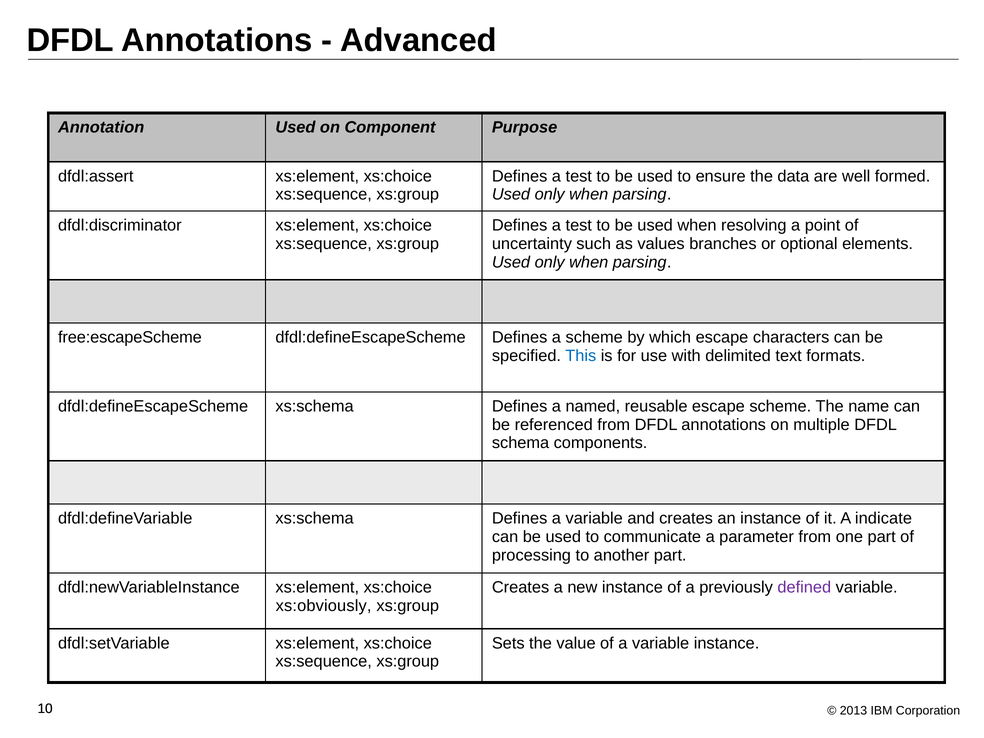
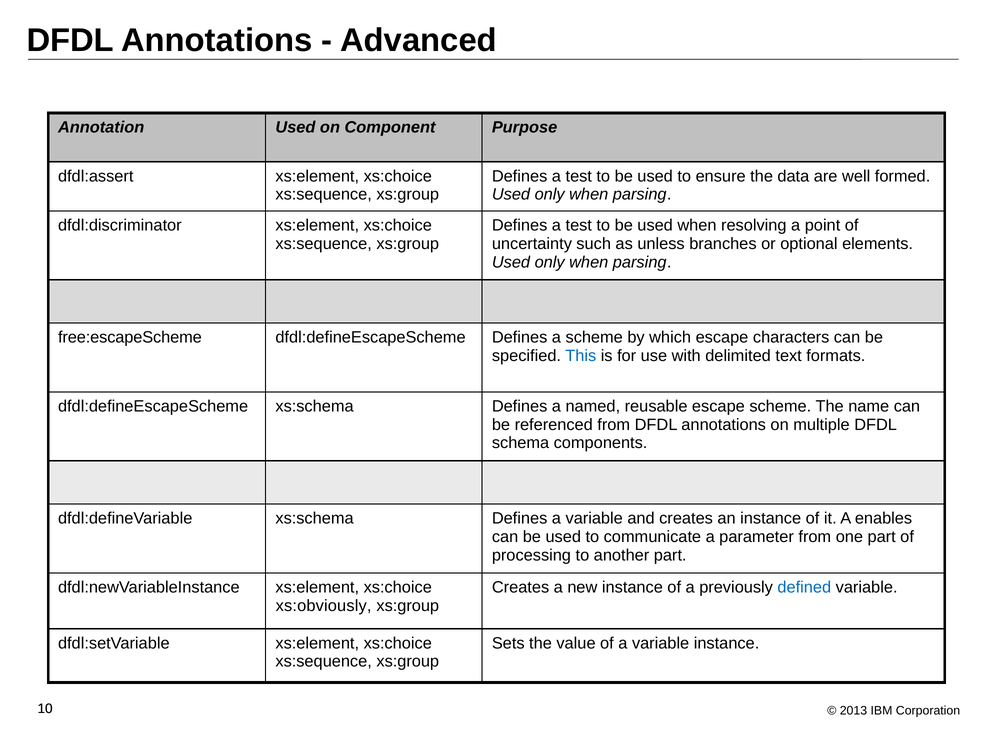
values: values -> unless
indicate: indicate -> enables
defined colour: purple -> blue
